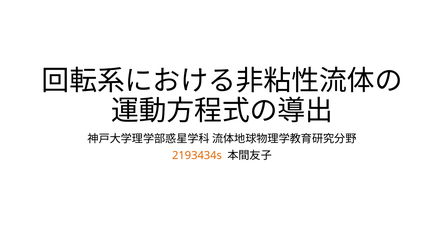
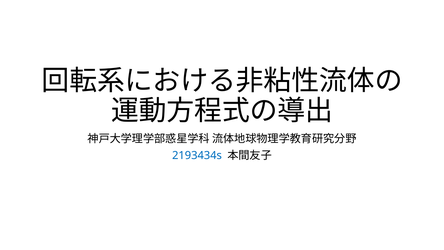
2193434s colour: orange -> blue
